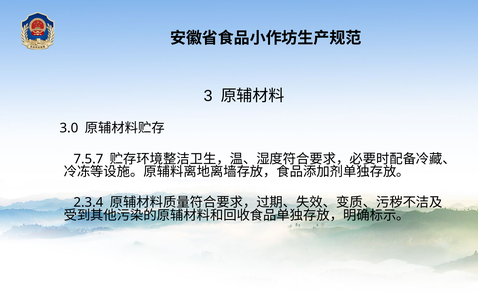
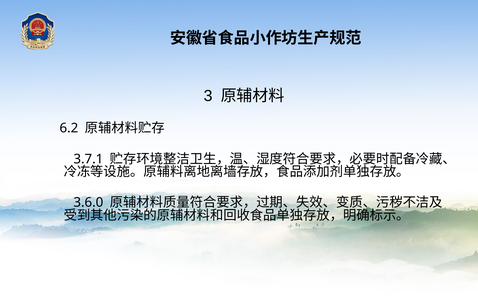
3.0: 3.0 -> 6.2
7.5.7: 7.5.7 -> 3.7.1
2.3.4: 2.3.4 -> 3.6.0
